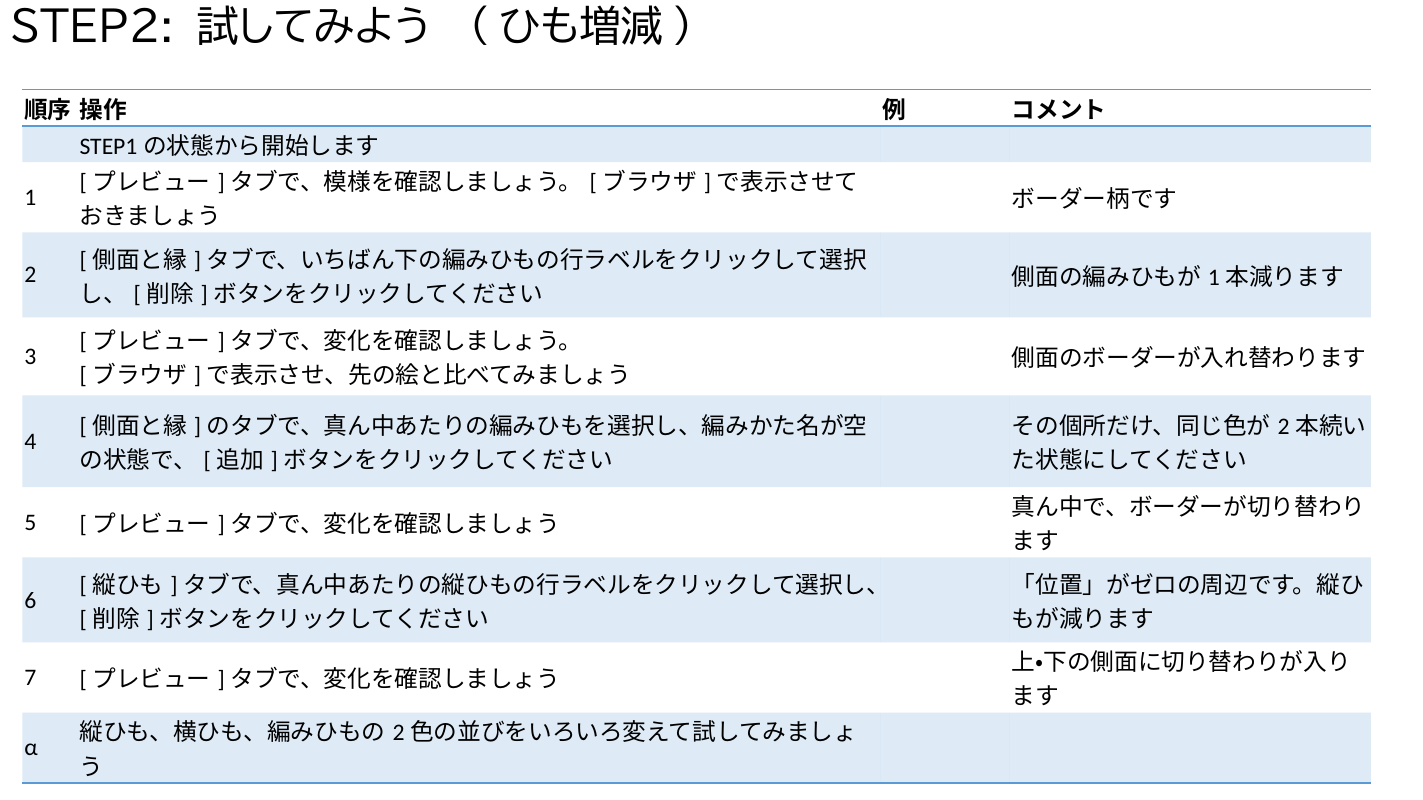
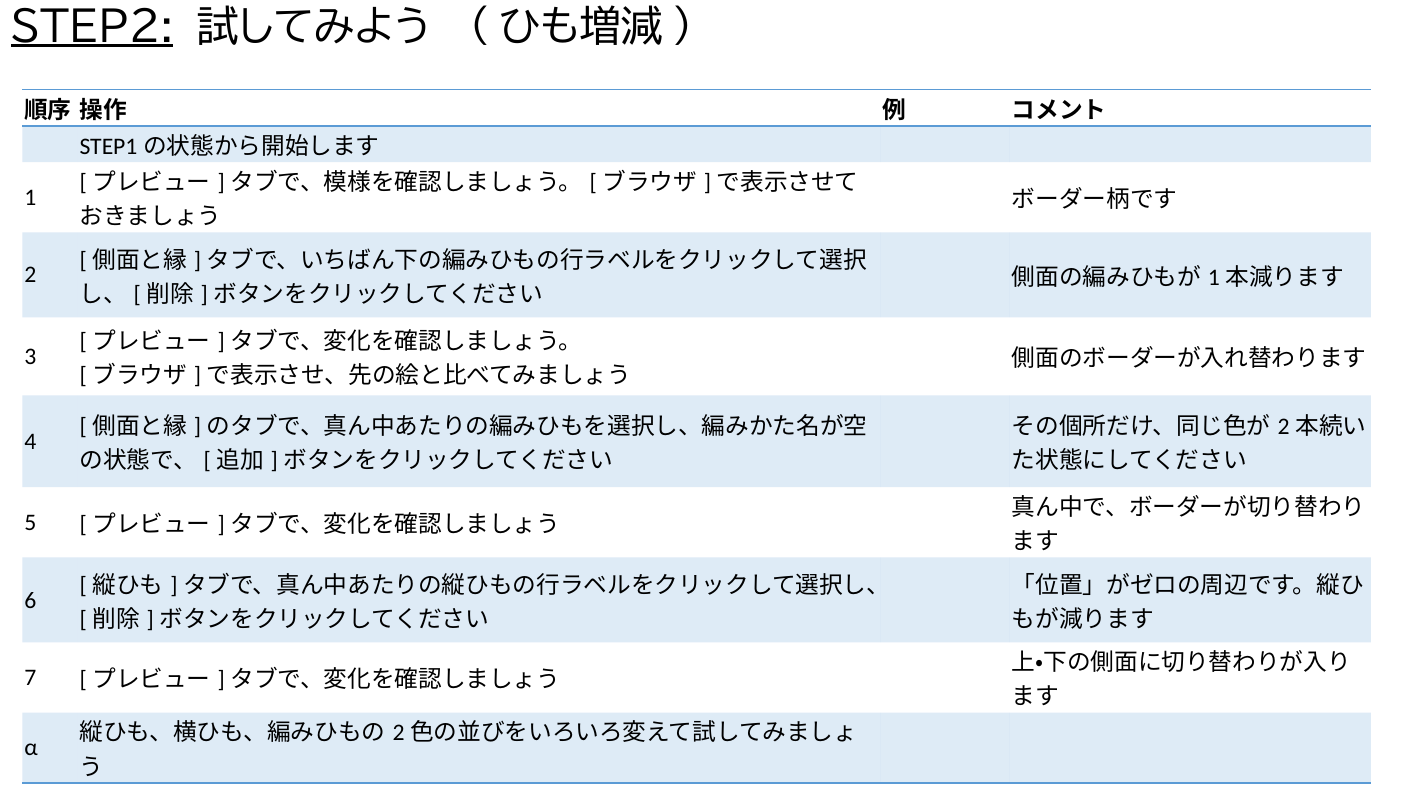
STEP2 underline: none -> present
